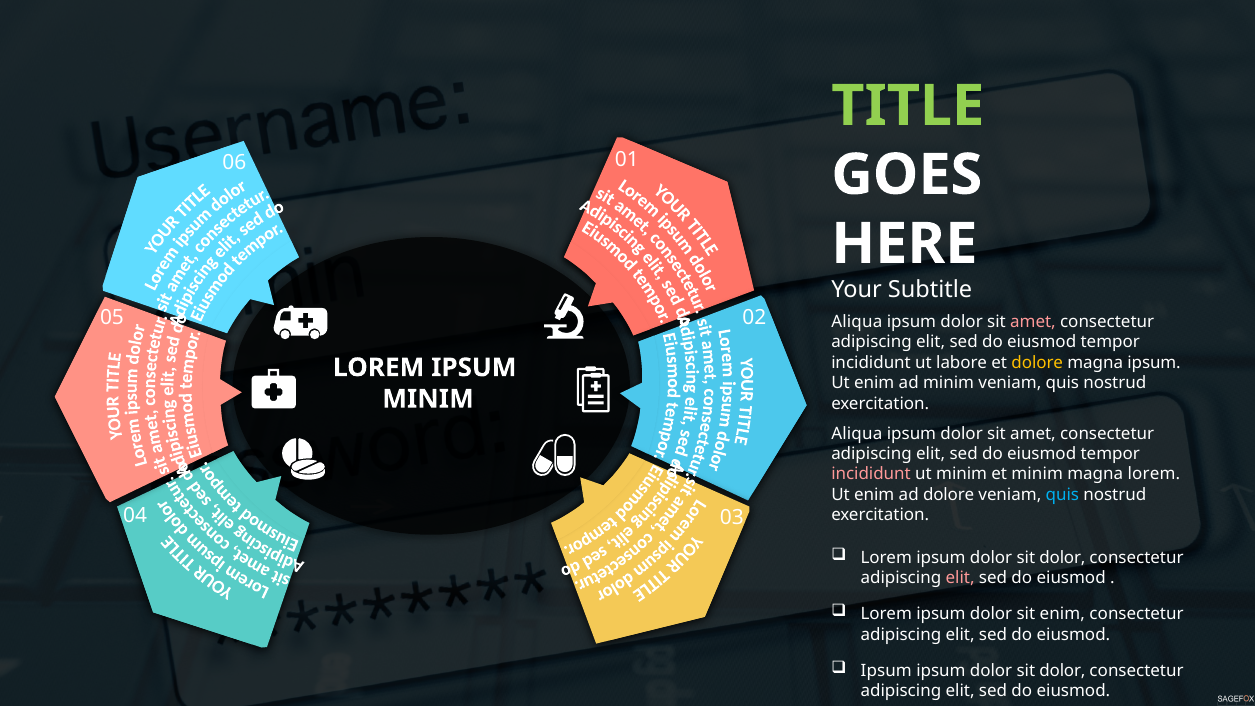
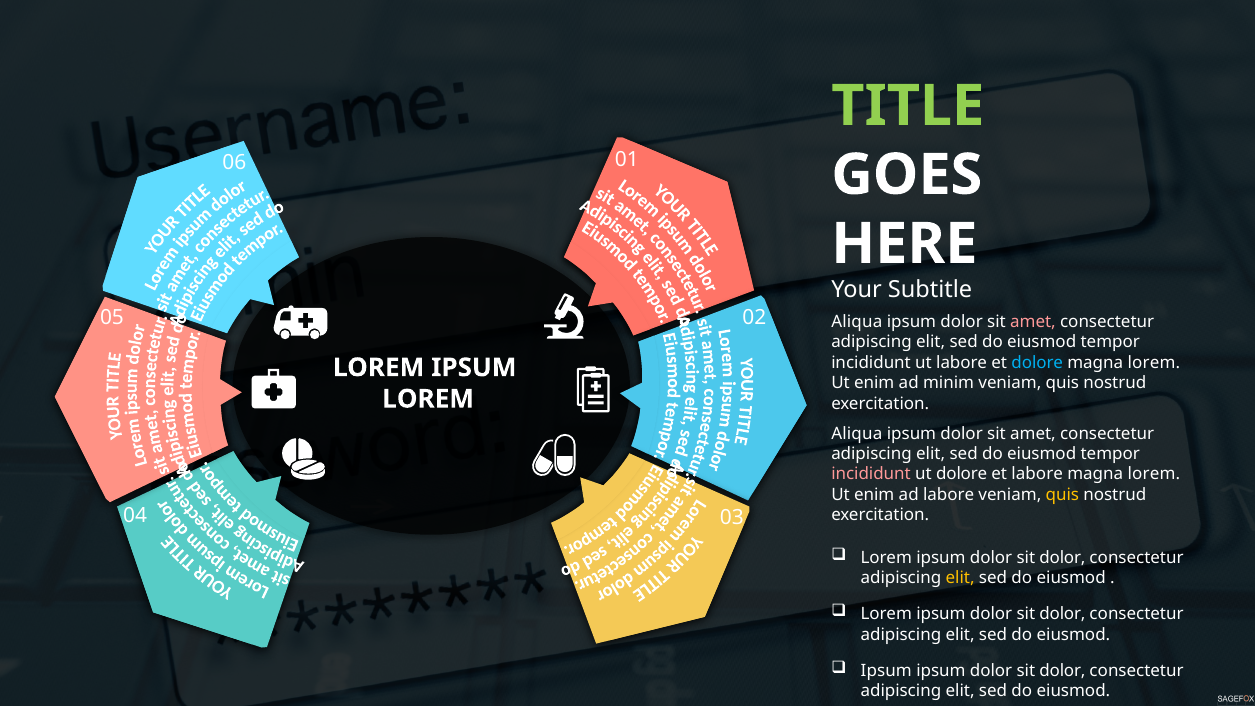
dolore at (1037, 363) colour: yellow -> light blue
ipsum at (1154, 363): ipsum -> lorem
MINIM at (428, 399): MINIM -> LOREM
ut minim: minim -> dolore
et minim: minim -> labore
ad dolore: dolore -> labore
quis at (1062, 495) colour: light blue -> yellow
elit at (960, 578) colour: pink -> yellow
enim at (1062, 614): enim -> dolor
